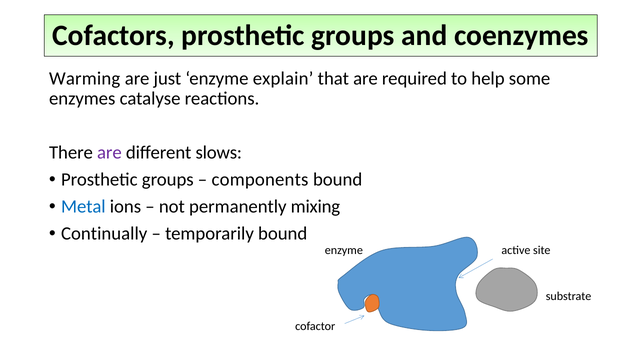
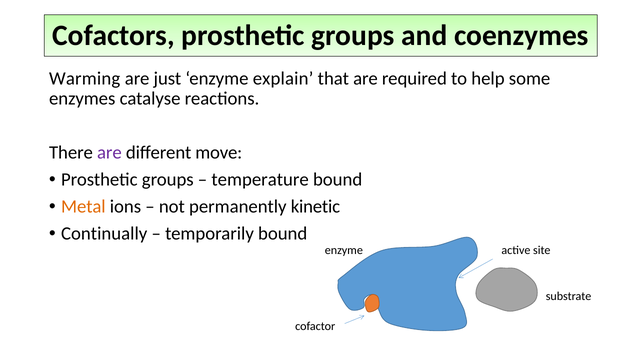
slows: slows -> move
components: components -> temperature
Metal colour: blue -> orange
mixing: mixing -> kinetic
